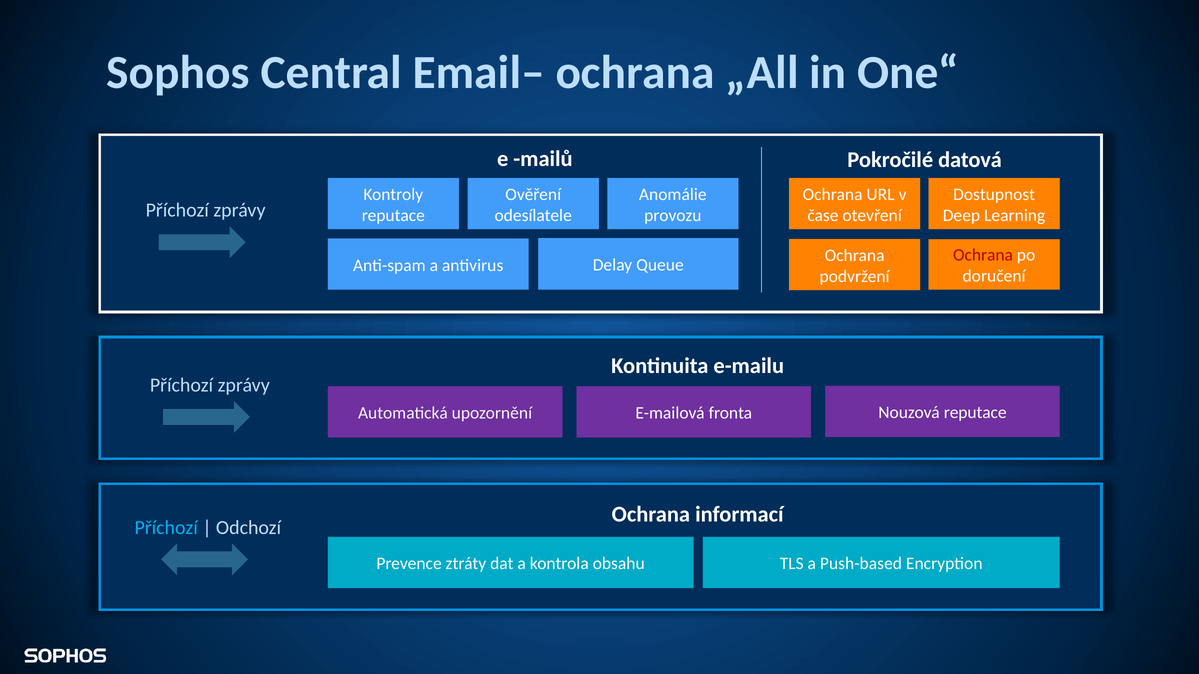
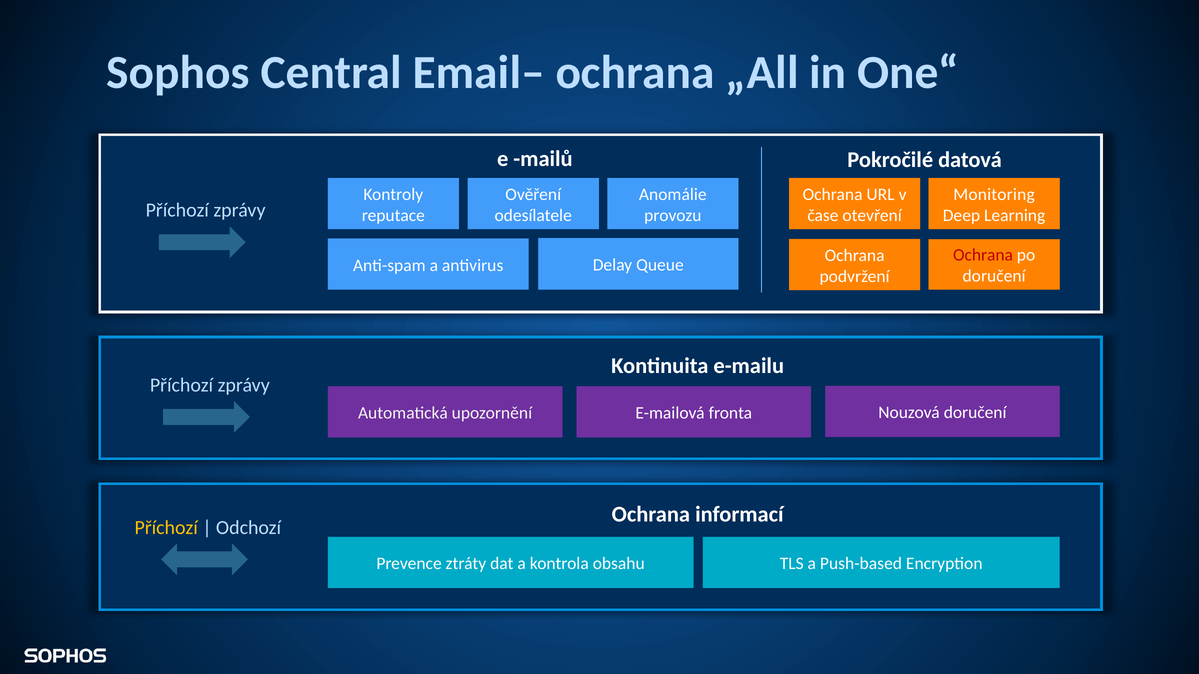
Dostupnost: Dostupnost -> Monitoring
Nouzová reputace: reputace -> doručení
Příchozí at (166, 528) colour: light blue -> yellow
